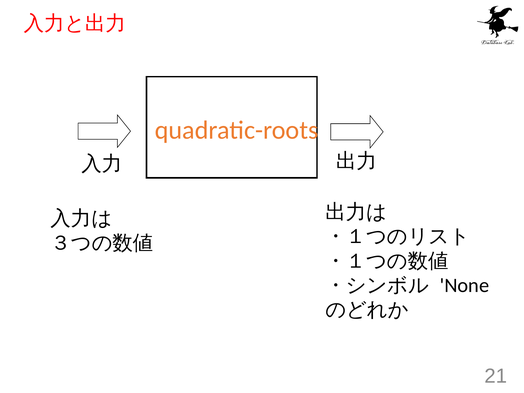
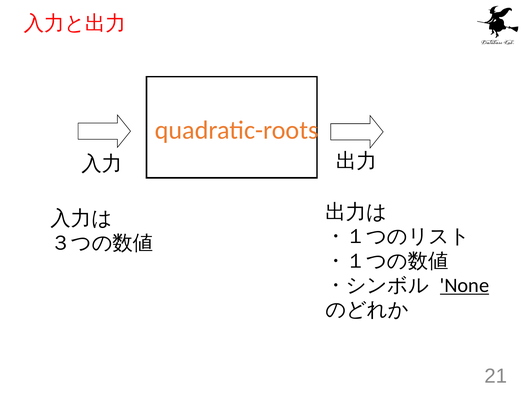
None underline: none -> present
